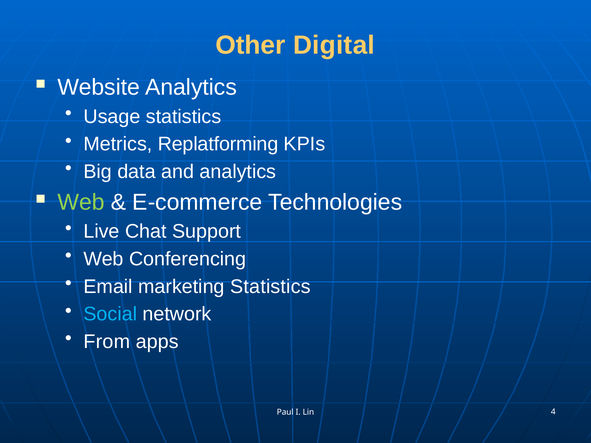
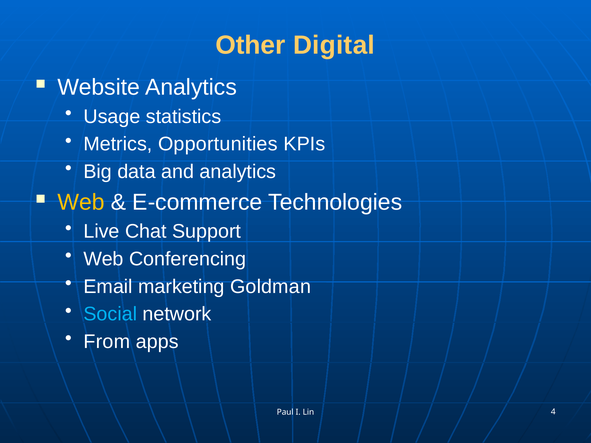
Replatforming: Replatforming -> Opportunities
Web at (81, 202) colour: light green -> yellow
marketing Statistics: Statistics -> Goldman
